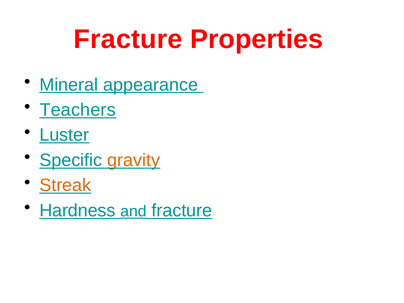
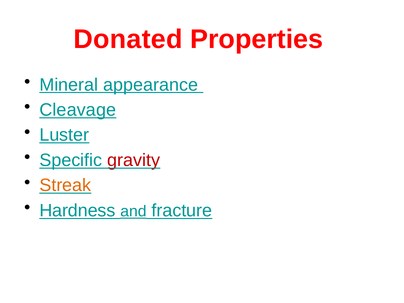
Fracture at (128, 39): Fracture -> Donated
Teachers: Teachers -> Cleavage
gravity colour: orange -> red
